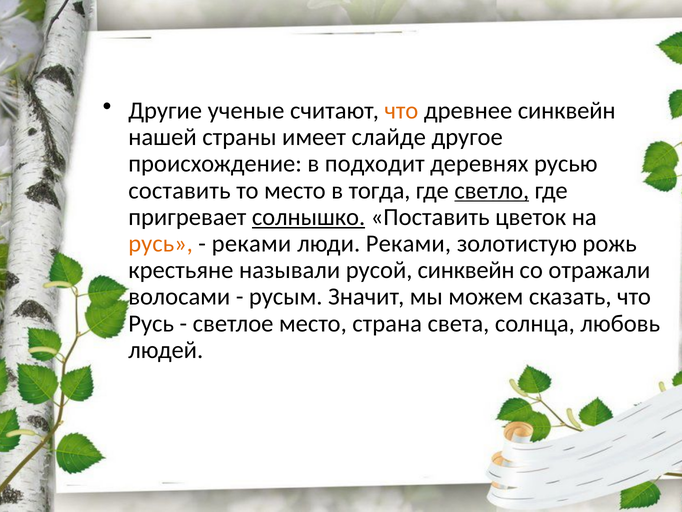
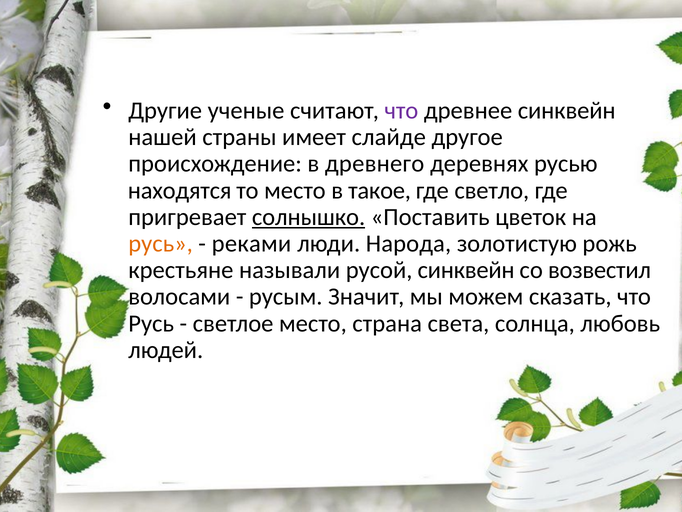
что at (401, 110) colour: orange -> purple
подходит: подходит -> древнего
составить: составить -> находятся
тогда: тогда -> такое
светло underline: present -> none
люди Реками: Реками -> Народа
отражали: отражали -> возвестил
